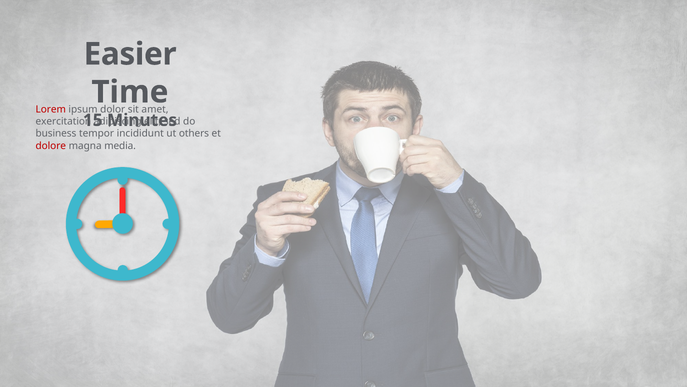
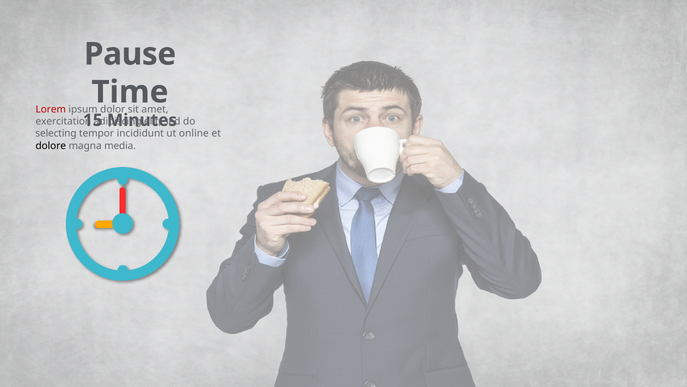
Easier: Easier -> Pause
business: business -> selecting
others: others -> online
dolore colour: red -> black
